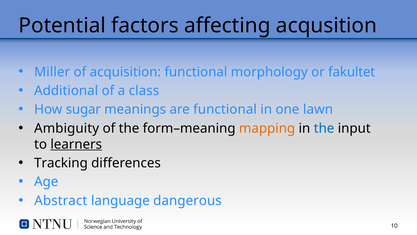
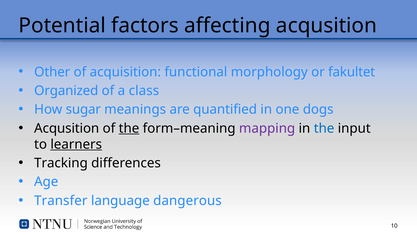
Miller: Miller -> Other
Additional: Additional -> Organized
are functional: functional -> quantified
lawn: lawn -> dogs
Ambiguity at (67, 128): Ambiguity -> Acqusition
the at (129, 128) underline: none -> present
mapping colour: orange -> purple
Abstract: Abstract -> Transfer
